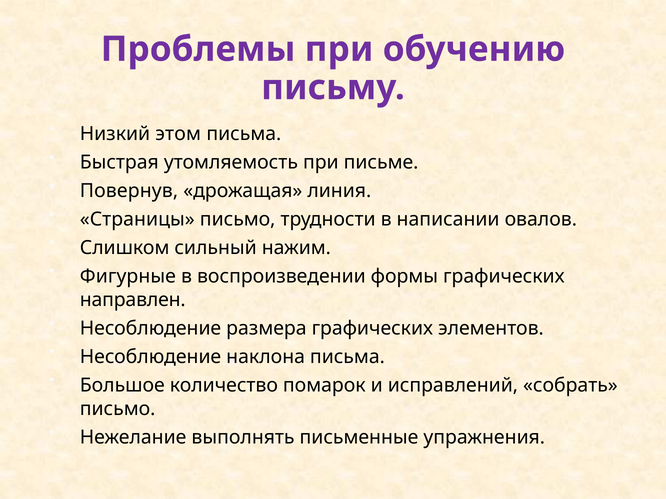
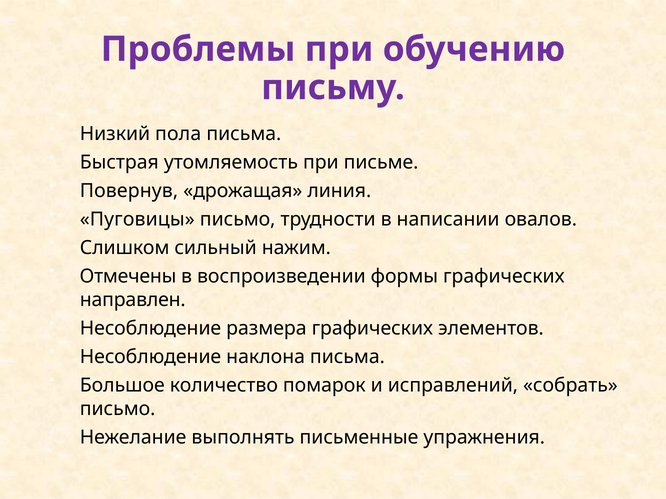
этом: этом -> пола
Страницы: Страницы -> Пуговицы
Фигурные: Фигурные -> Отмечены
